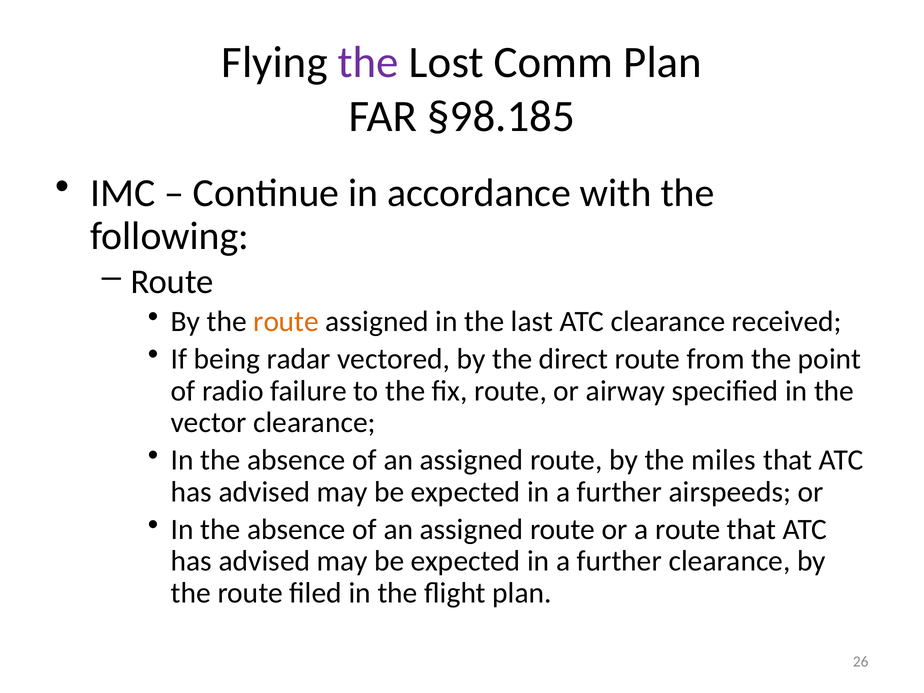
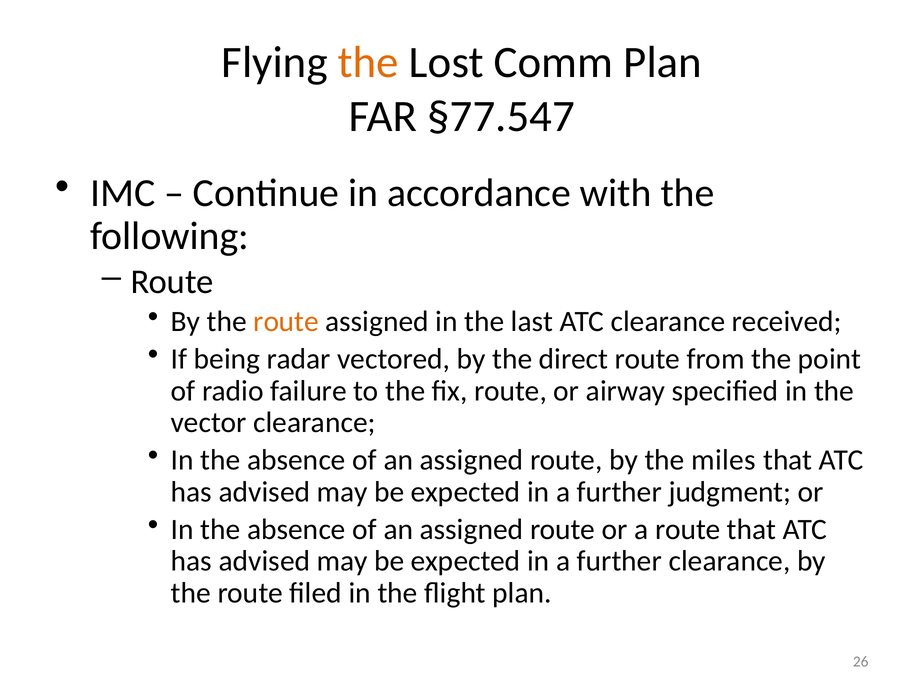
the at (368, 62) colour: purple -> orange
§98.185: §98.185 -> §77.547
airspeeds: airspeeds -> judgment
